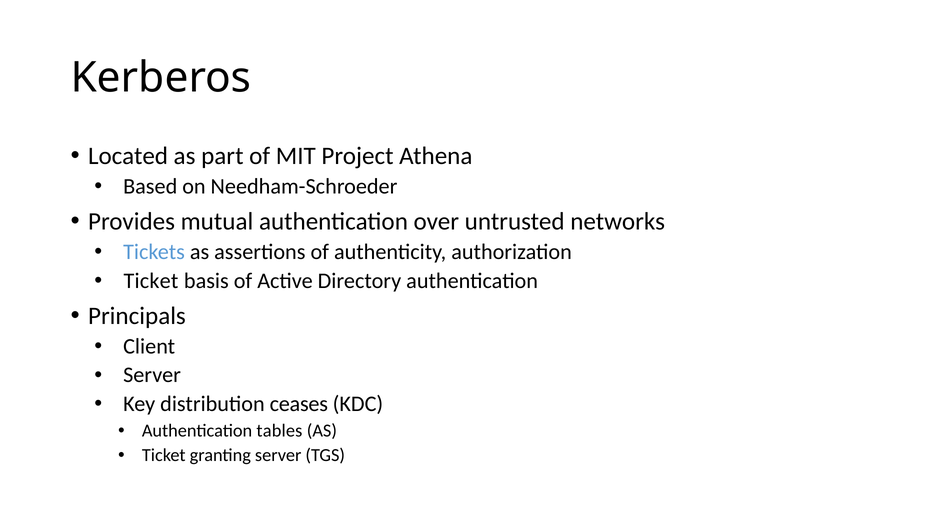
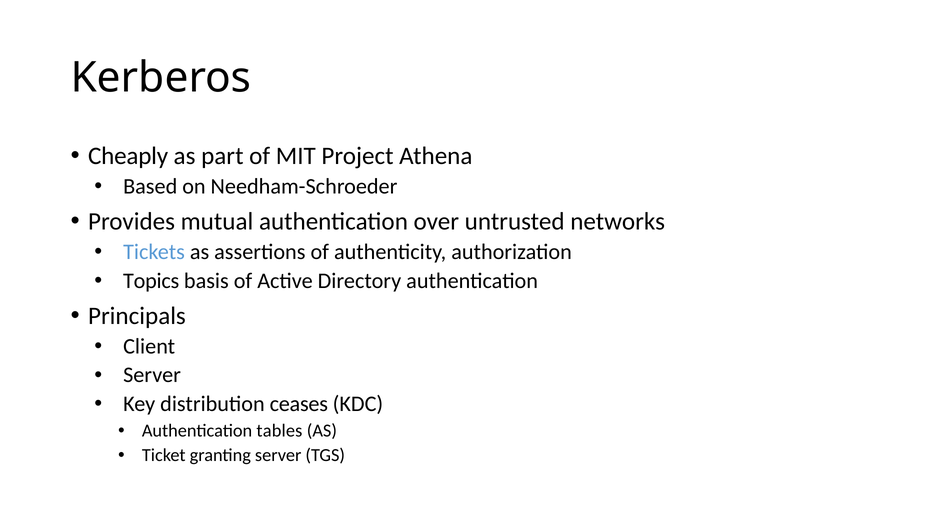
Located: Located -> Cheaply
Ticket at (151, 280): Ticket -> Topics
